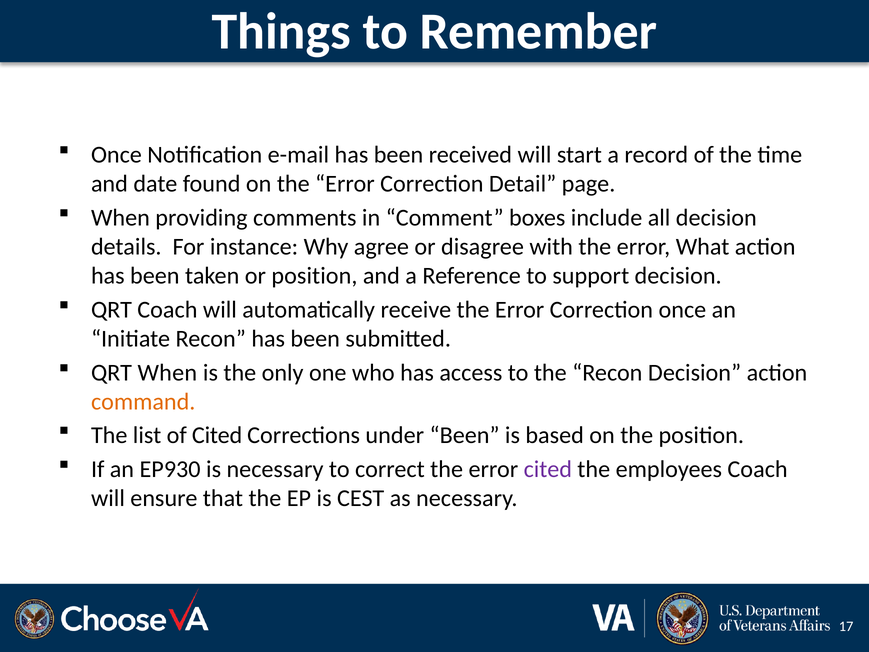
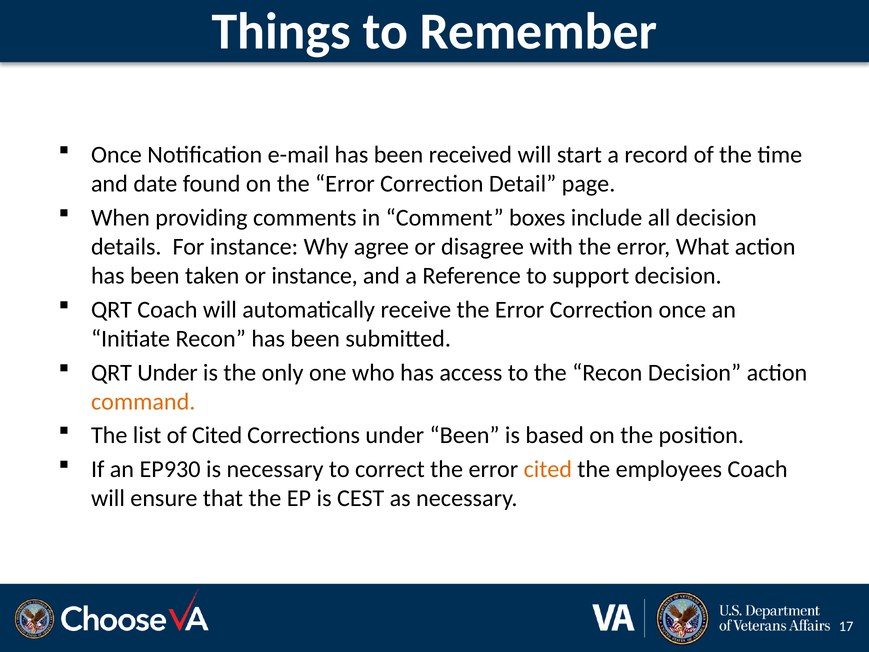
or position: position -> instance
QRT When: When -> Under
cited at (548, 469) colour: purple -> orange
